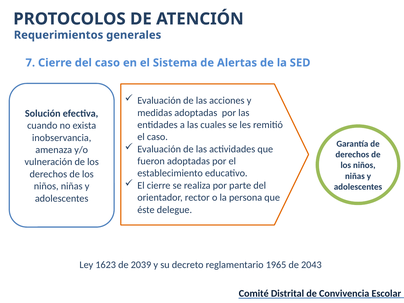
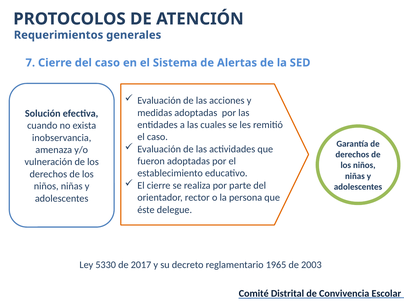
1623: 1623 -> 5330
2039: 2039 -> 2017
2043: 2043 -> 2003
